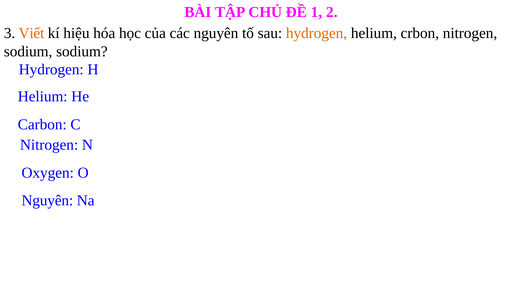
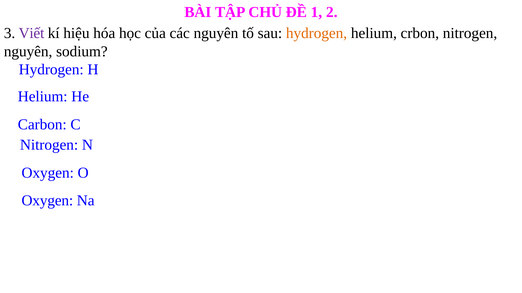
Viết colour: orange -> purple
sodium at (28, 52): sodium -> nguyên
Nguyên at (47, 201): Nguyên -> Oxygen
